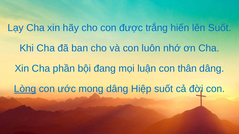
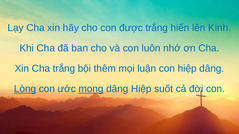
lên Suốt: Suốt -> Kinh
Cha phần: phần -> trắng
đang: đang -> thêm
con thân: thân -> hiệp
mong underline: none -> present
